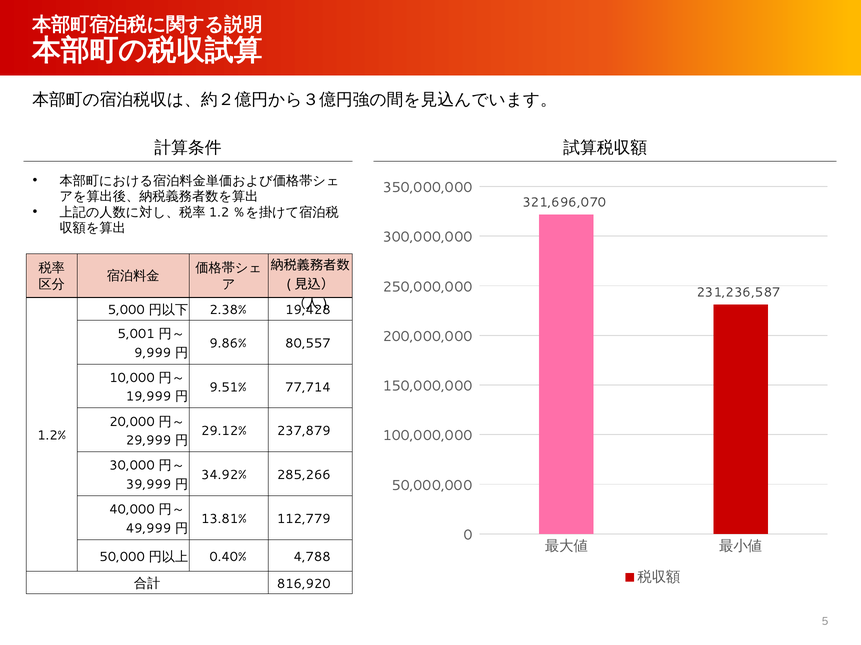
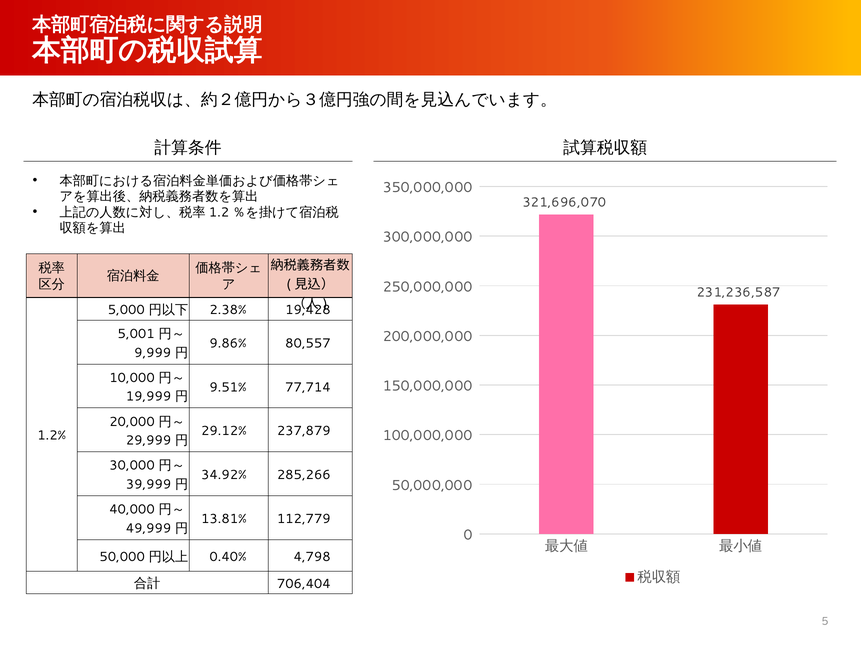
4,788: 4,788 -> 4,798
816,920: 816,920 -> 706,404
